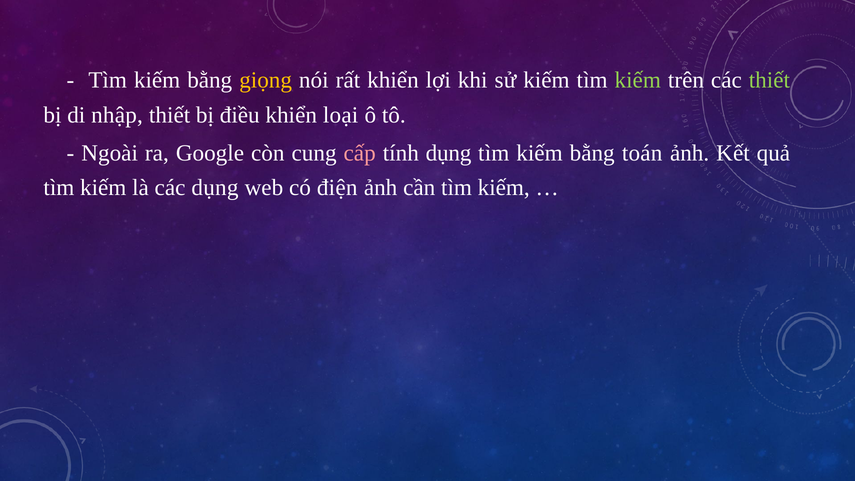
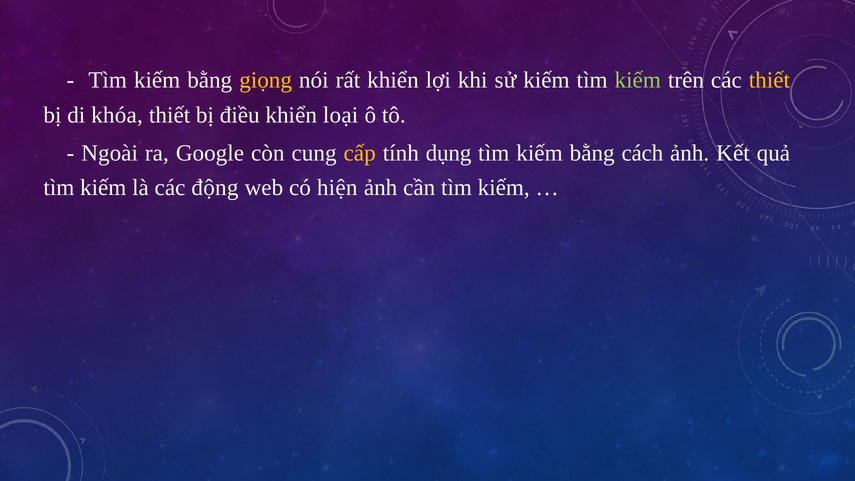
thiết at (769, 80) colour: light green -> yellow
nhập: nhập -> khóa
cấp colour: pink -> yellow
toán: toán -> cách
các dụng: dụng -> động
điện: điện -> hiện
